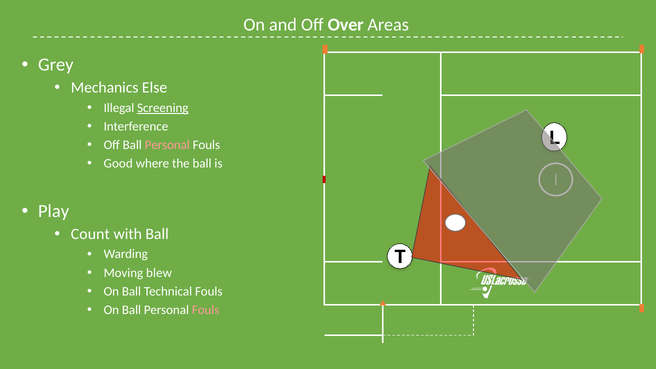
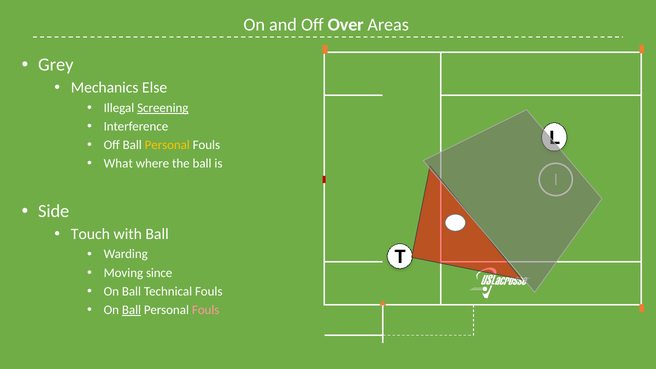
Personal at (167, 145) colour: pink -> yellow
Good: Good -> What
Play: Play -> Side
Count: Count -> Touch
blew: blew -> since
Ball at (131, 310) underline: none -> present
